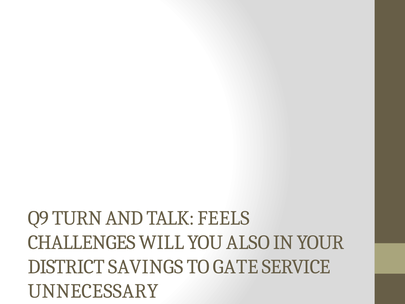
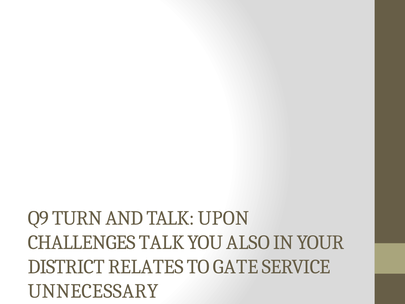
FEELS: FEELS -> UPON
CHALLENGES WILL: WILL -> TALK
SAVINGS: SAVINGS -> RELATES
